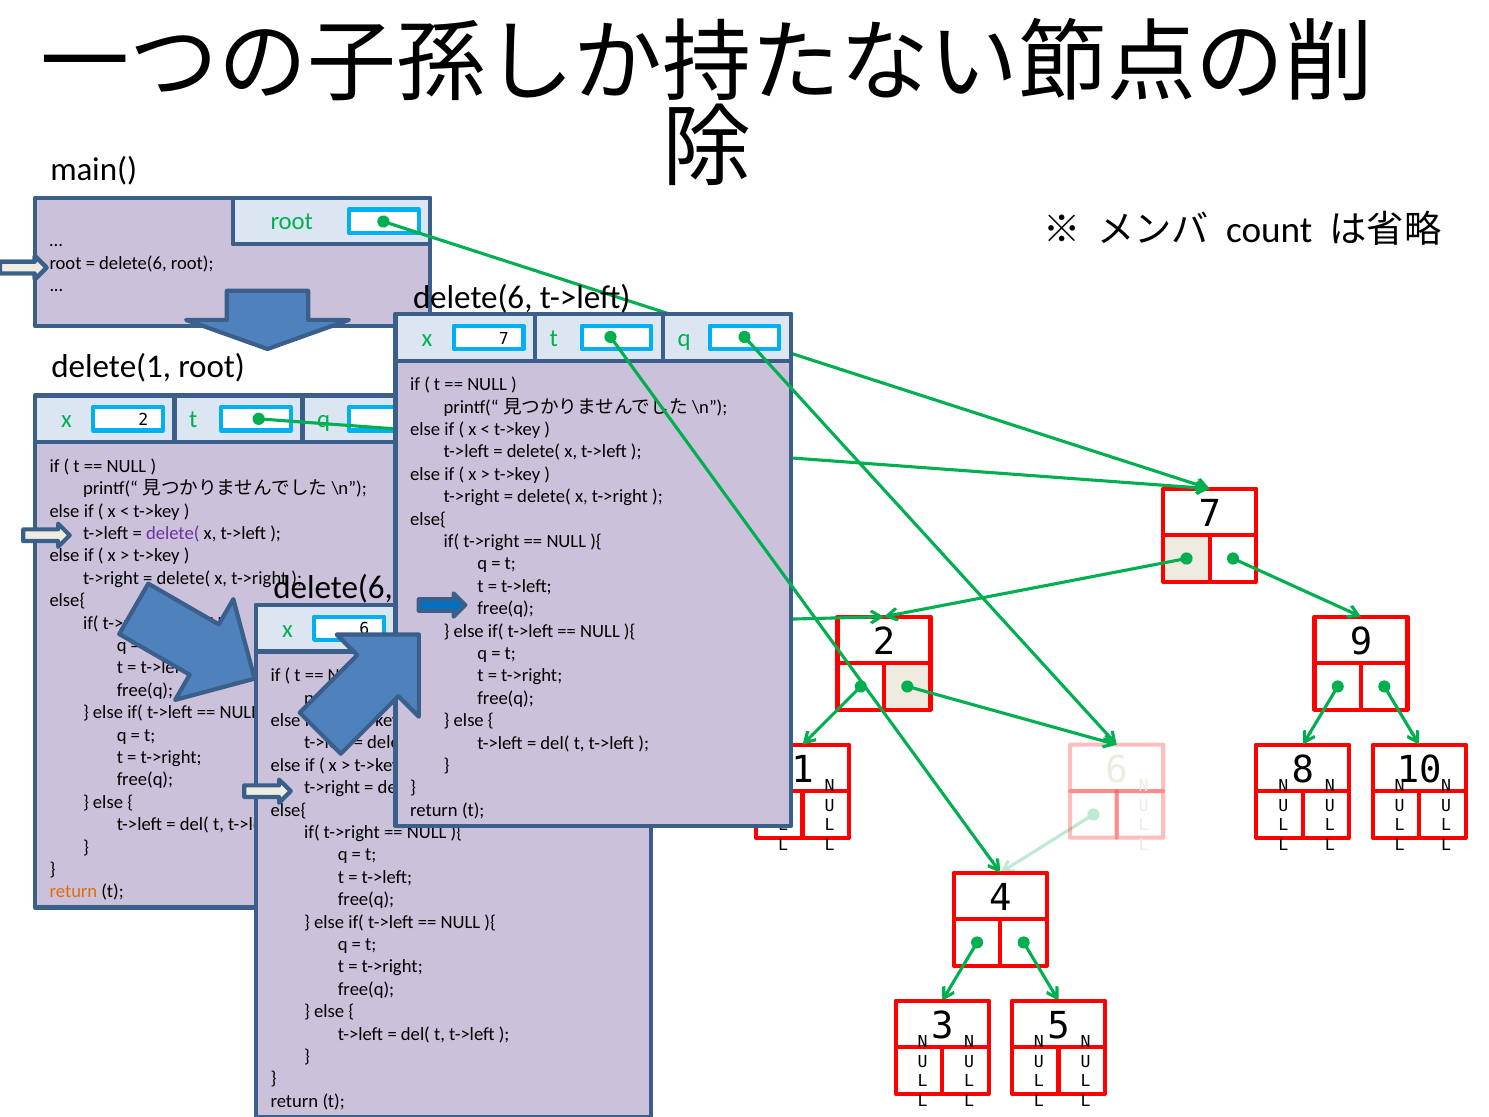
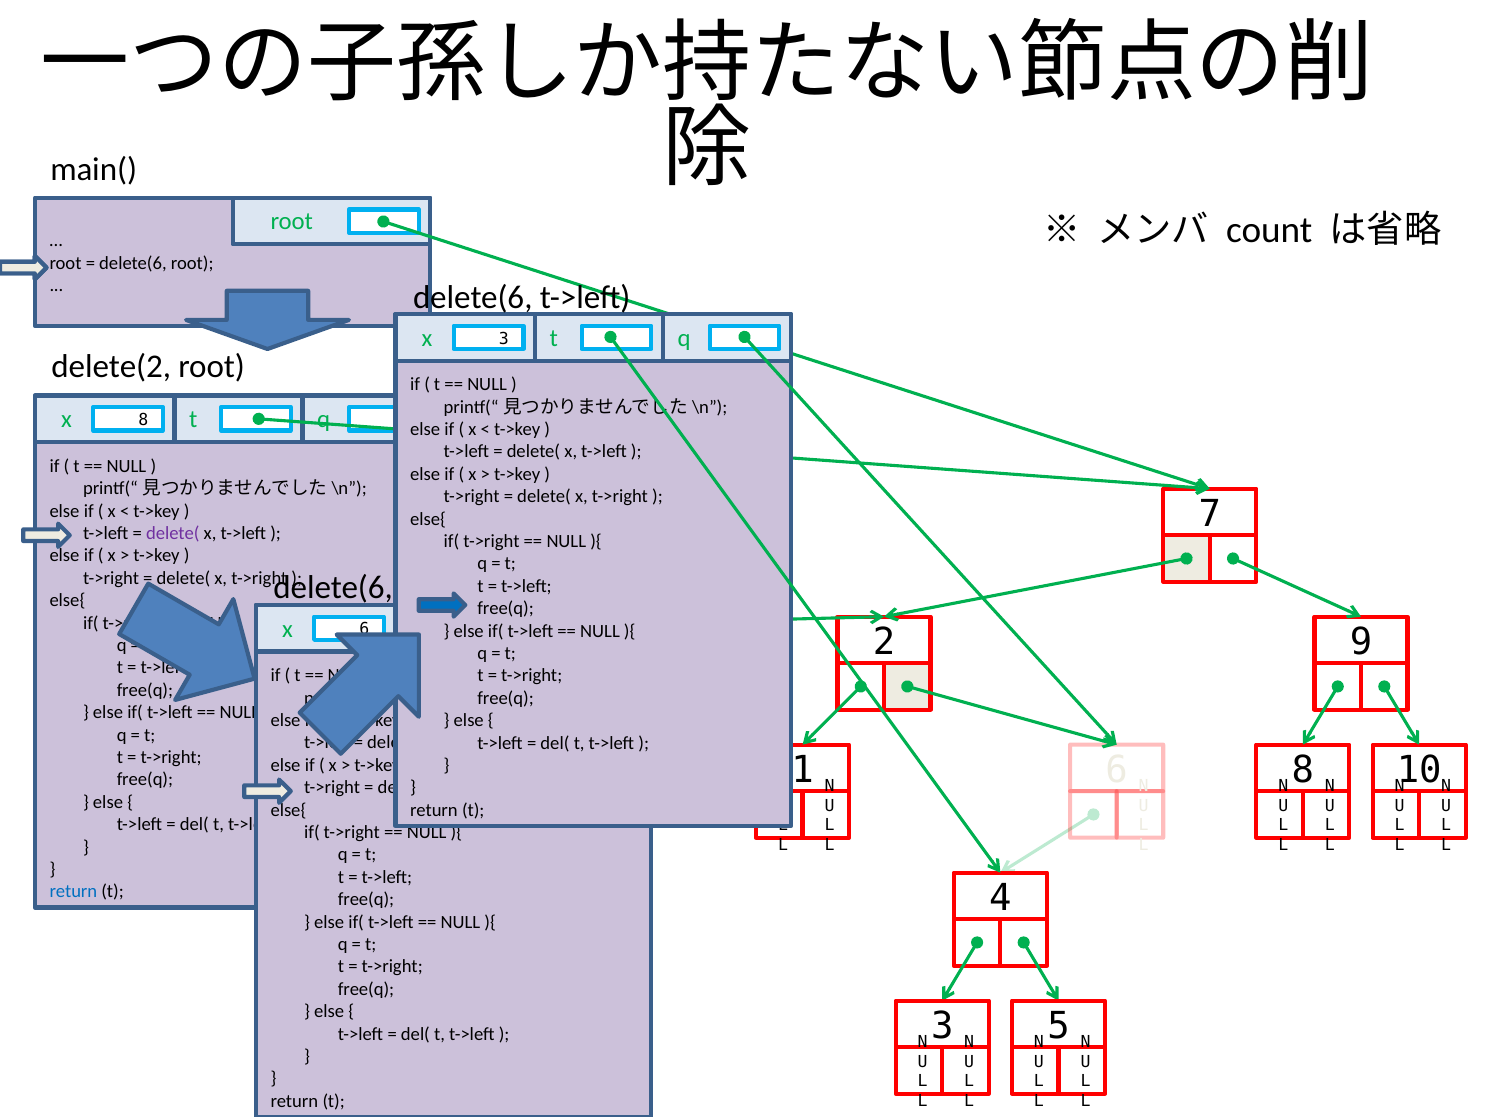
x 7: 7 -> 3
delete(1: delete(1 -> delete(2
x 2: 2 -> 8
return at (73, 891) colour: orange -> blue
